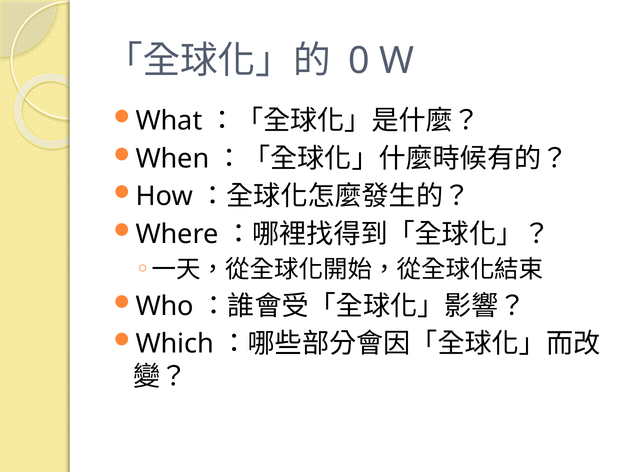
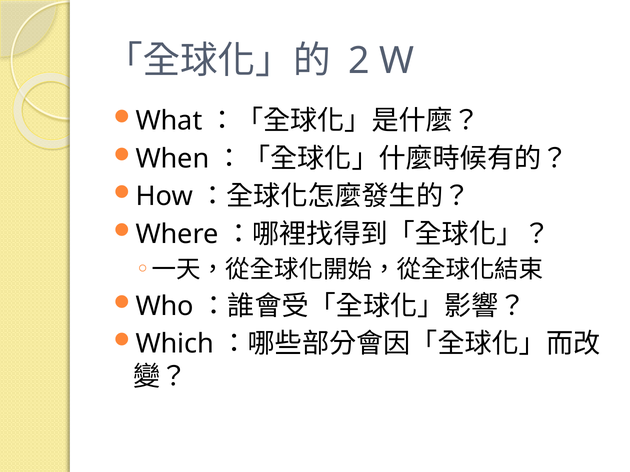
0: 0 -> 2
